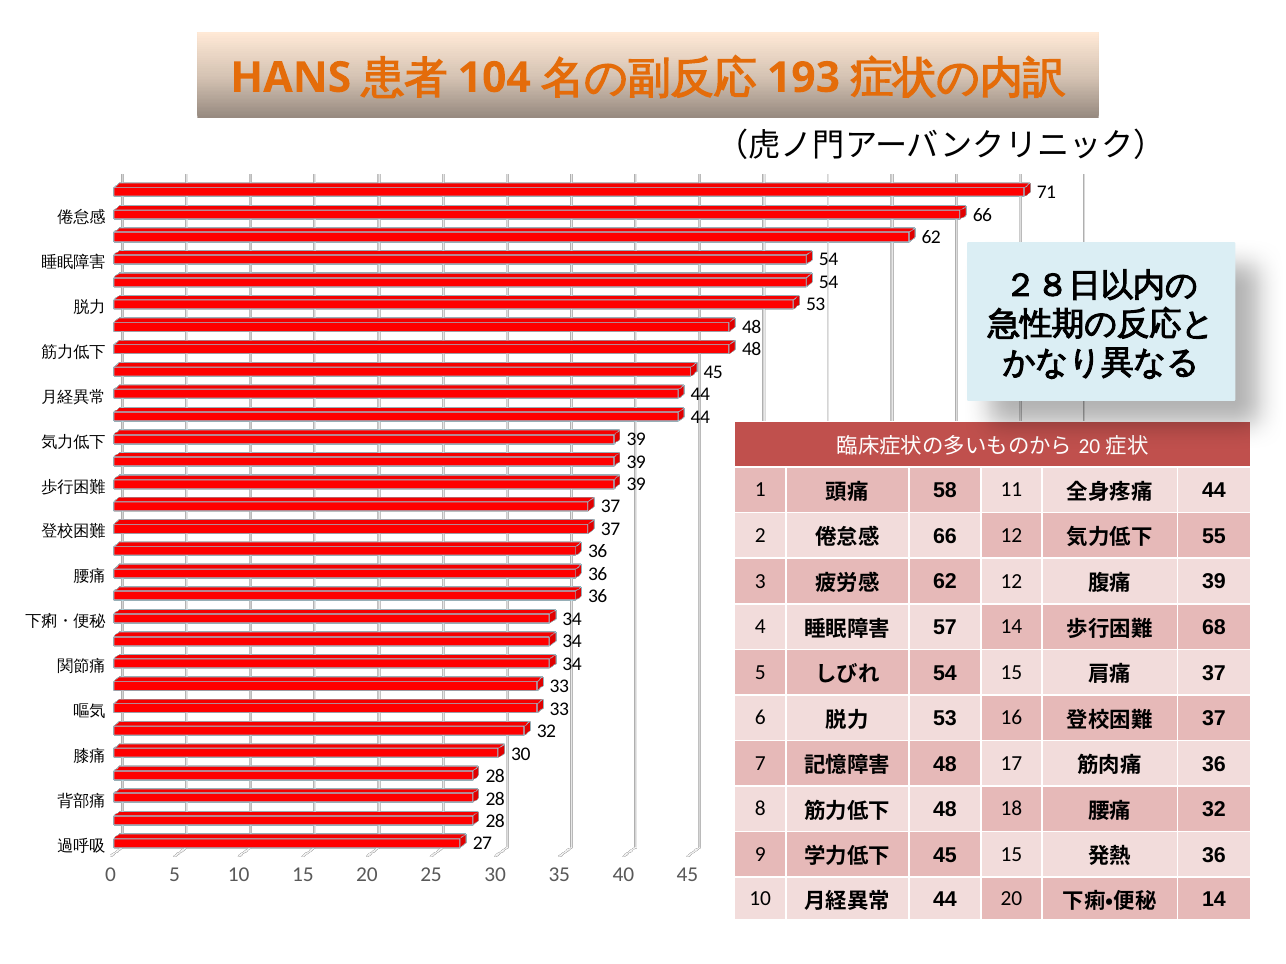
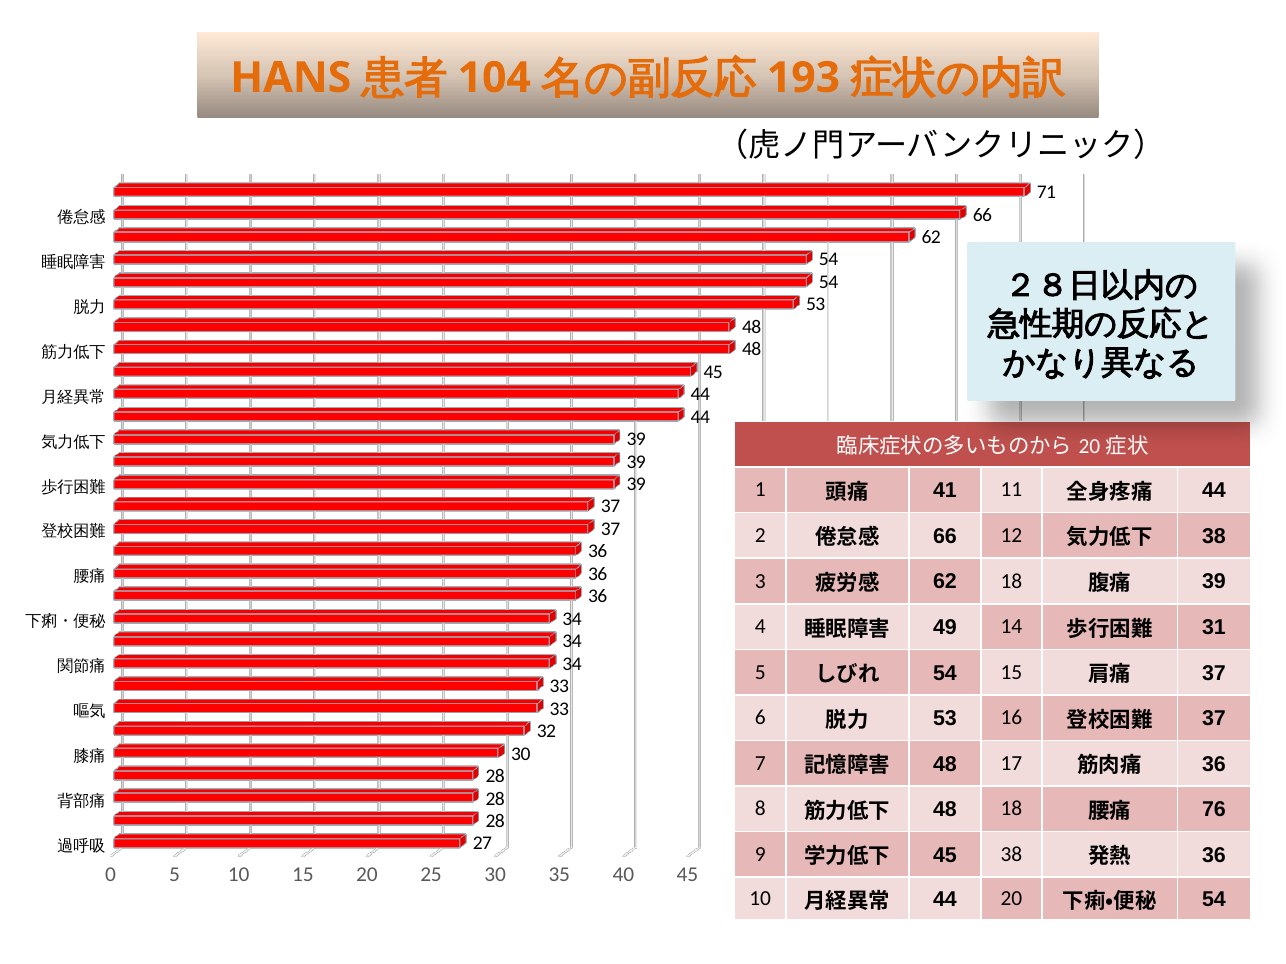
58: 58 -> 41
55 at (1214, 536): 55 -> 38
62 12: 12 -> 18
57: 57 -> 49
68: 68 -> 31
32 at (1214, 810): 32 -> 76
45 15: 15 -> 38
14 at (1214, 900): 14 -> 54
